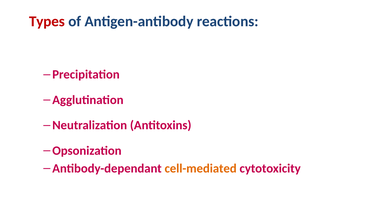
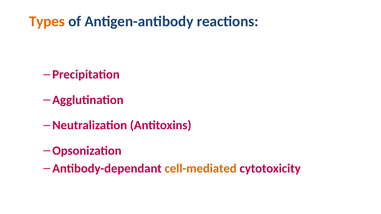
Types colour: red -> orange
